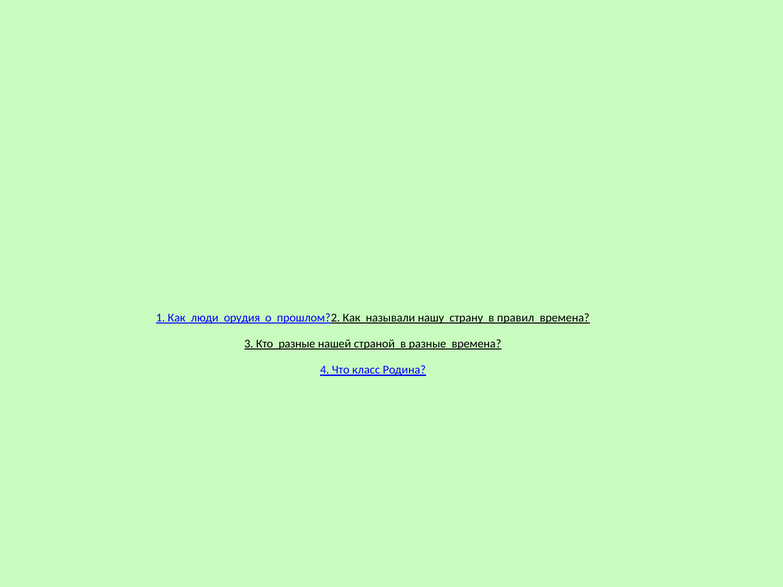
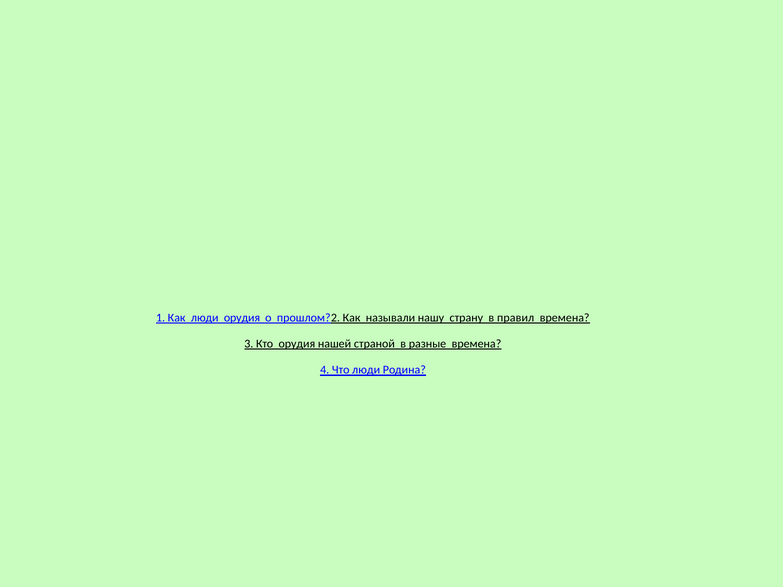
Кто разные: разные -> орудия
Что класс: класс -> люди
